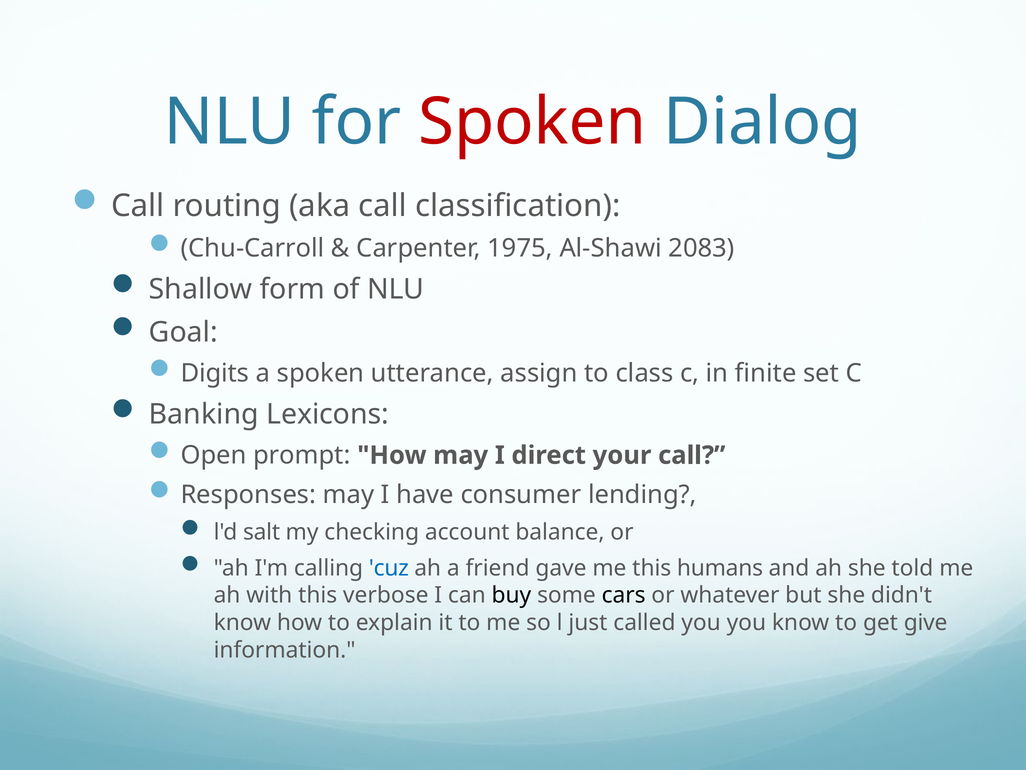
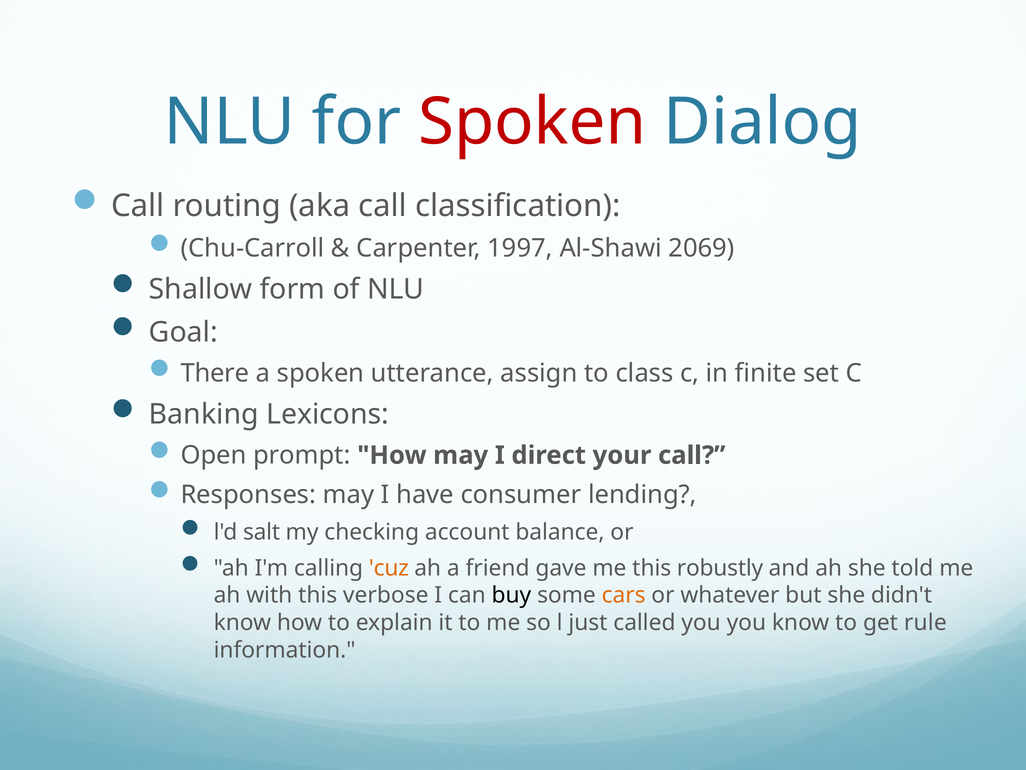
1975: 1975 -> 1997
2083: 2083 -> 2069
Digits: Digits -> There
cuz colour: blue -> orange
humans: humans -> robustly
cars colour: black -> orange
give: give -> rule
